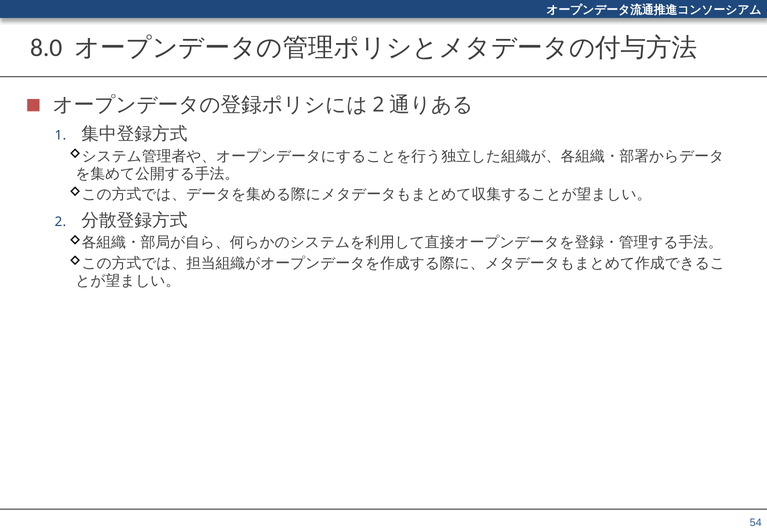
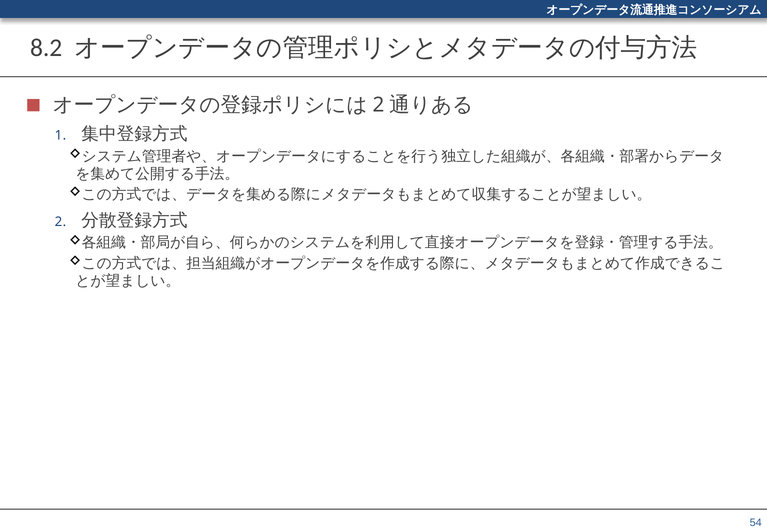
8.0: 8.0 -> 8.2
